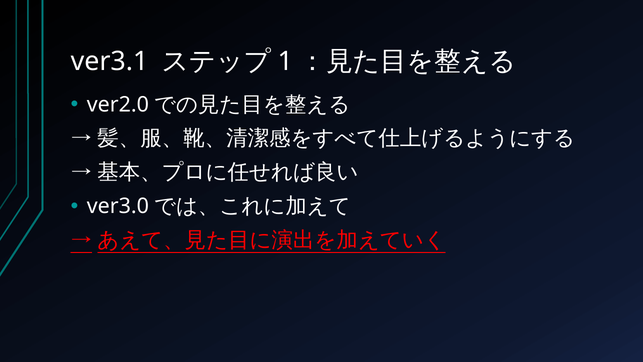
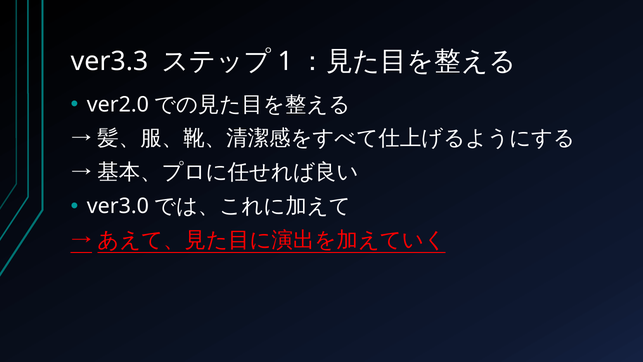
ver3.1: ver3.1 -> ver3.3
